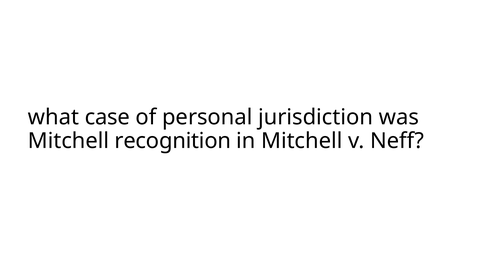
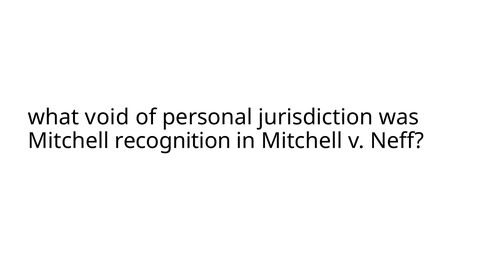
case: case -> void
